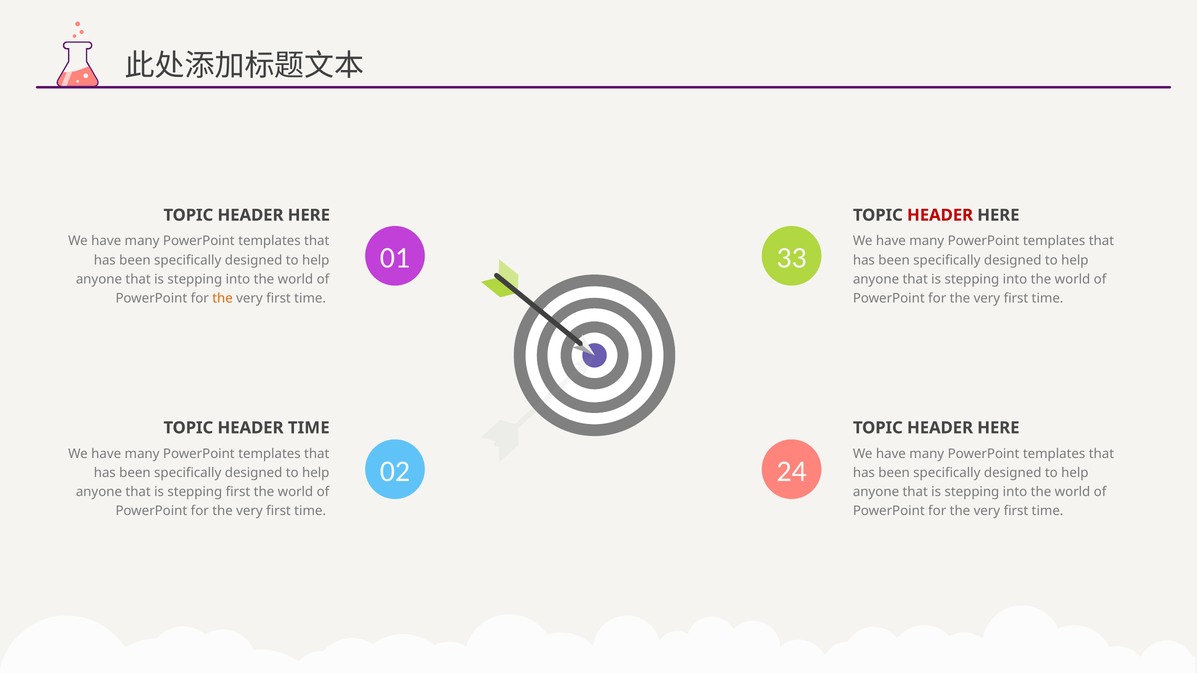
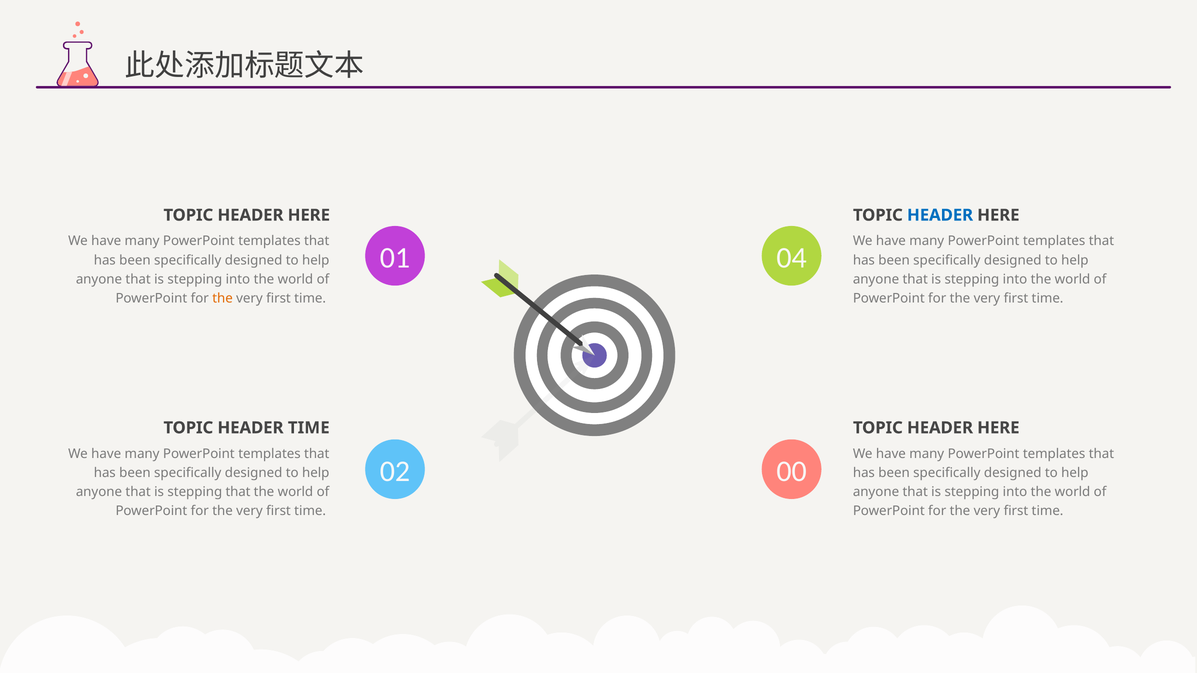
HEADER at (940, 215) colour: red -> blue
33: 33 -> 04
24: 24 -> 00
stepping first: first -> that
